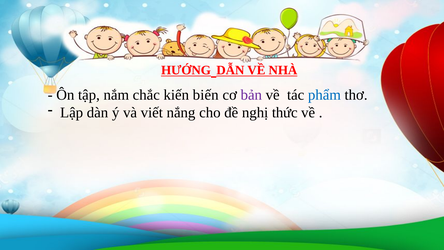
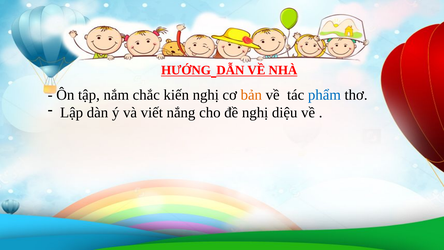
kiến biến: biến -> nghị
bản colour: purple -> orange
thức: thức -> diệu
